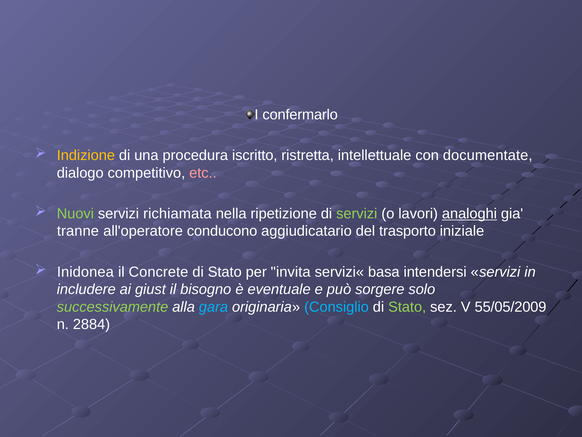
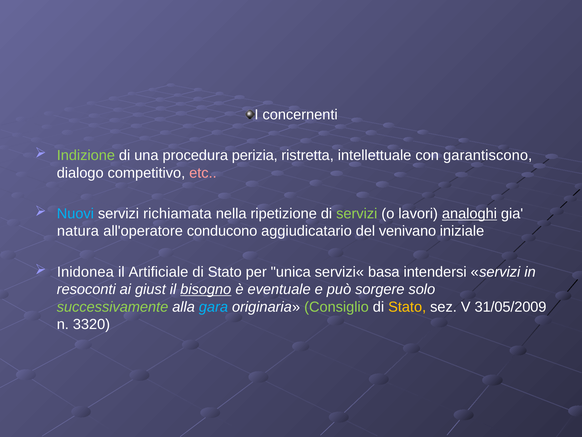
confermarlo: confermarlo -> concernenti
Indizione colour: yellow -> light green
iscritto: iscritto -> perizia
documentate: documentate -> garantiscono
Nuovi colour: light green -> light blue
tranne: tranne -> natura
trasporto: trasporto -> venivano
Concrete: Concrete -> Artificiale
invita: invita -> unica
includere: includere -> resoconti
bisogno underline: none -> present
Consiglio colour: light blue -> light green
Stato at (407, 307) colour: light green -> yellow
55/05/2009: 55/05/2009 -> 31/05/2009
2884: 2884 -> 3320
